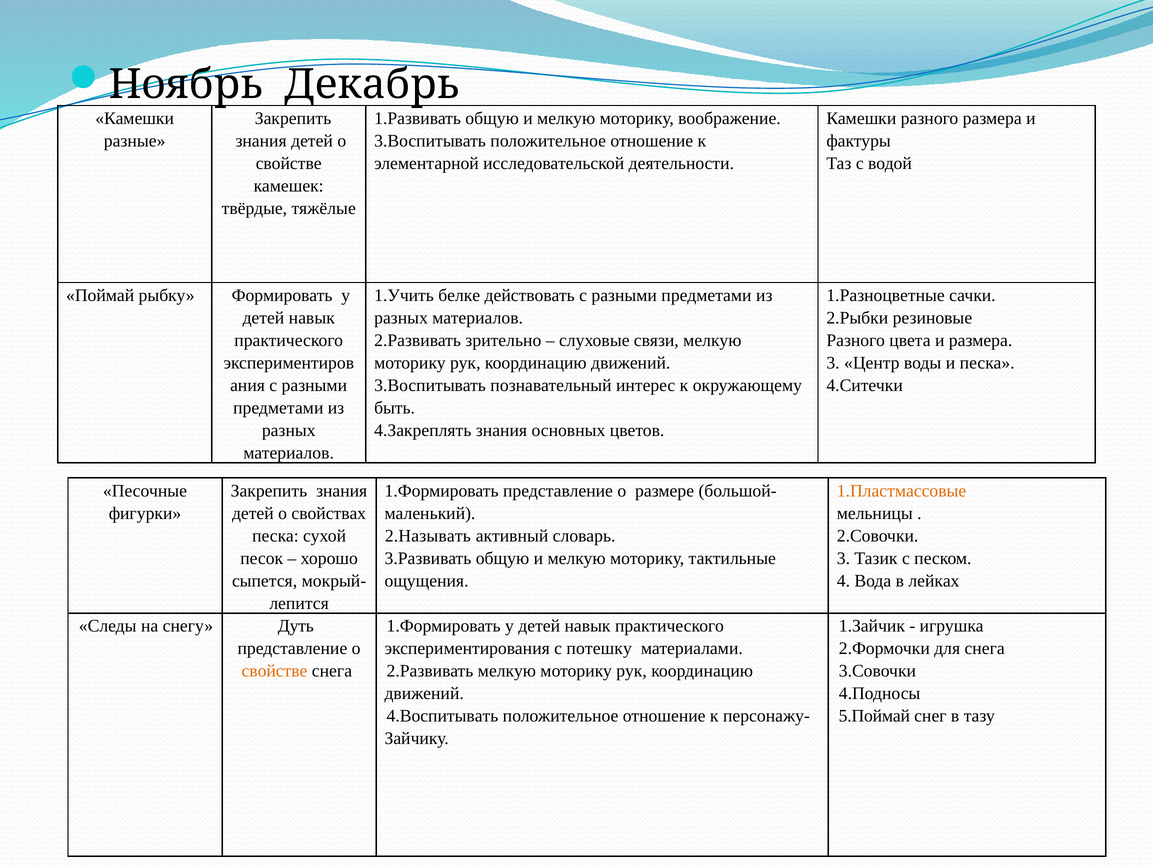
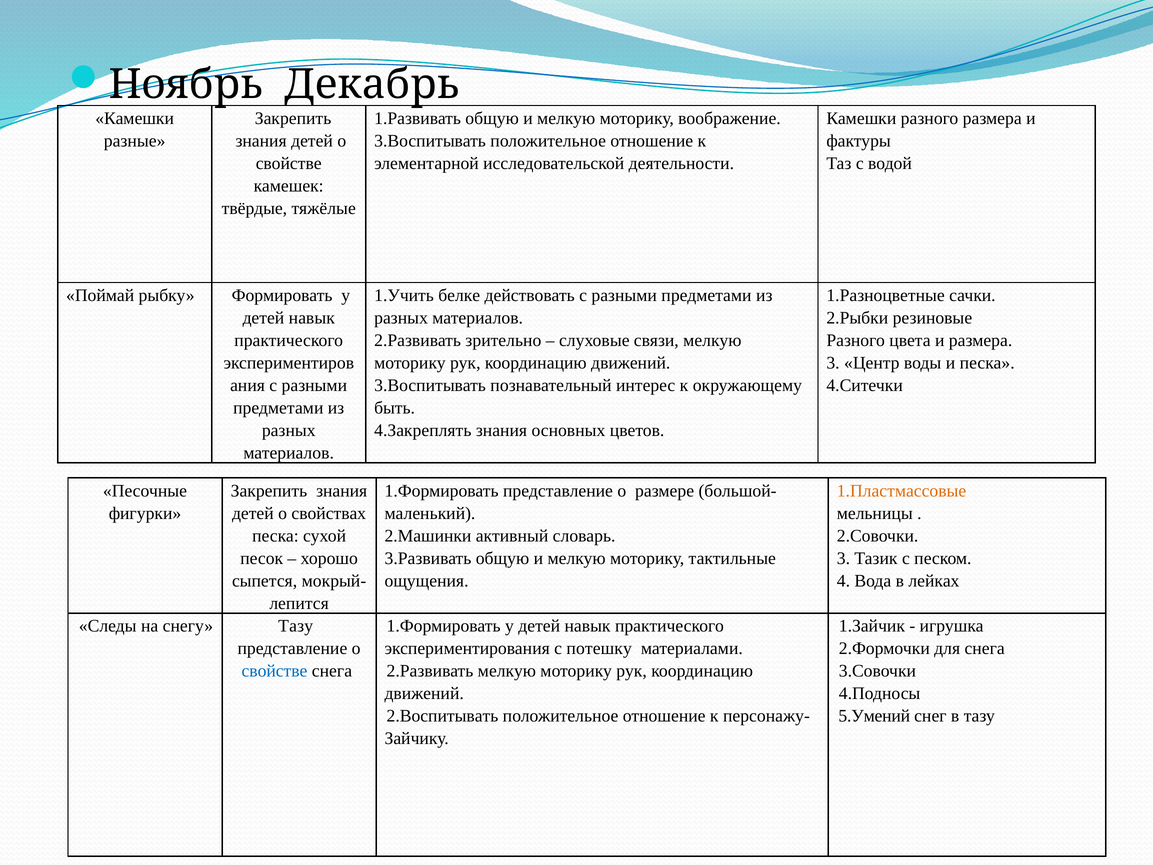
2.Называть: 2.Называть -> 2.Машинки
снегу Дуть: Дуть -> Тазу
свойстве at (274, 671) colour: orange -> blue
4.Воспитывать: 4.Воспитывать -> 2.Воспитывать
5.Поймай: 5.Поймай -> 5.Умений
